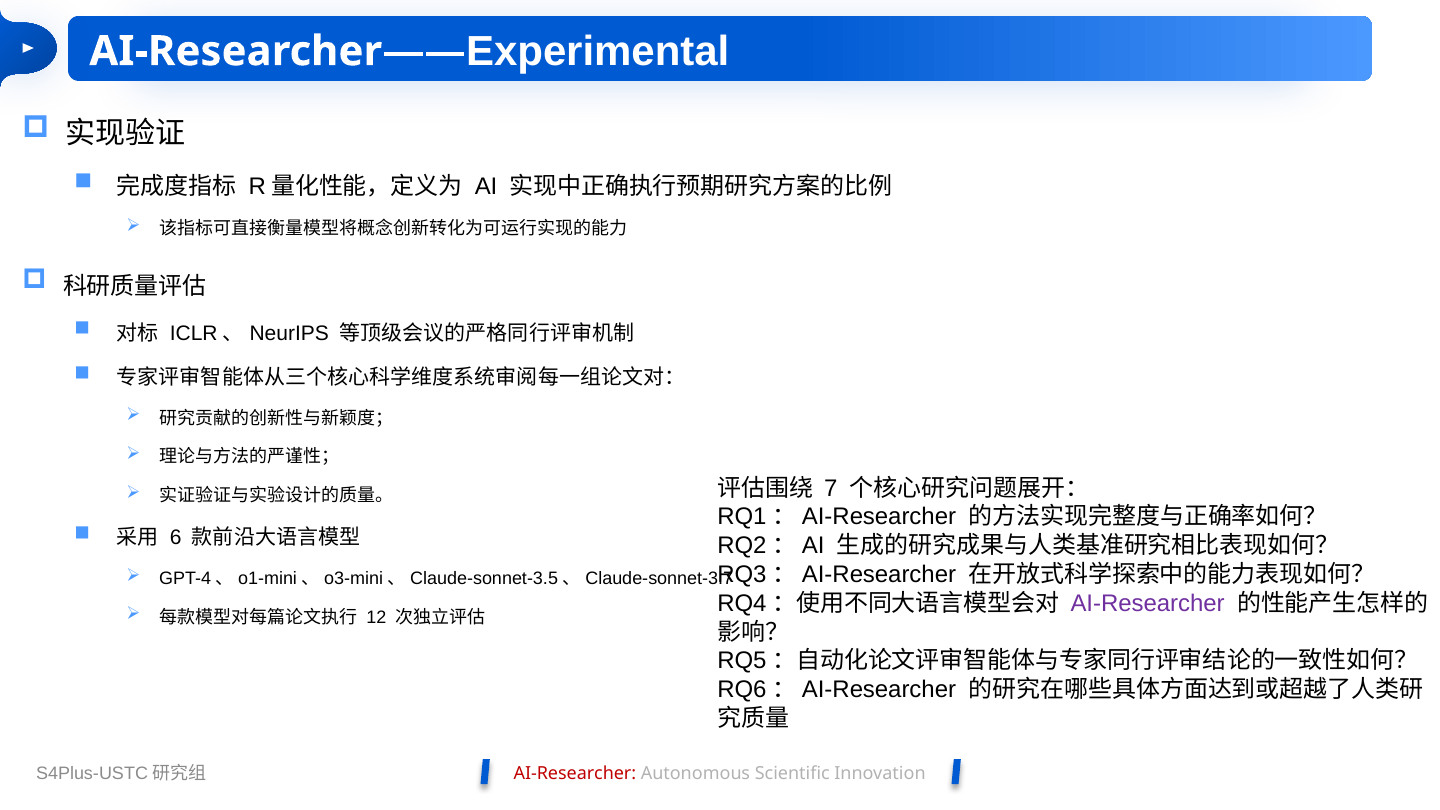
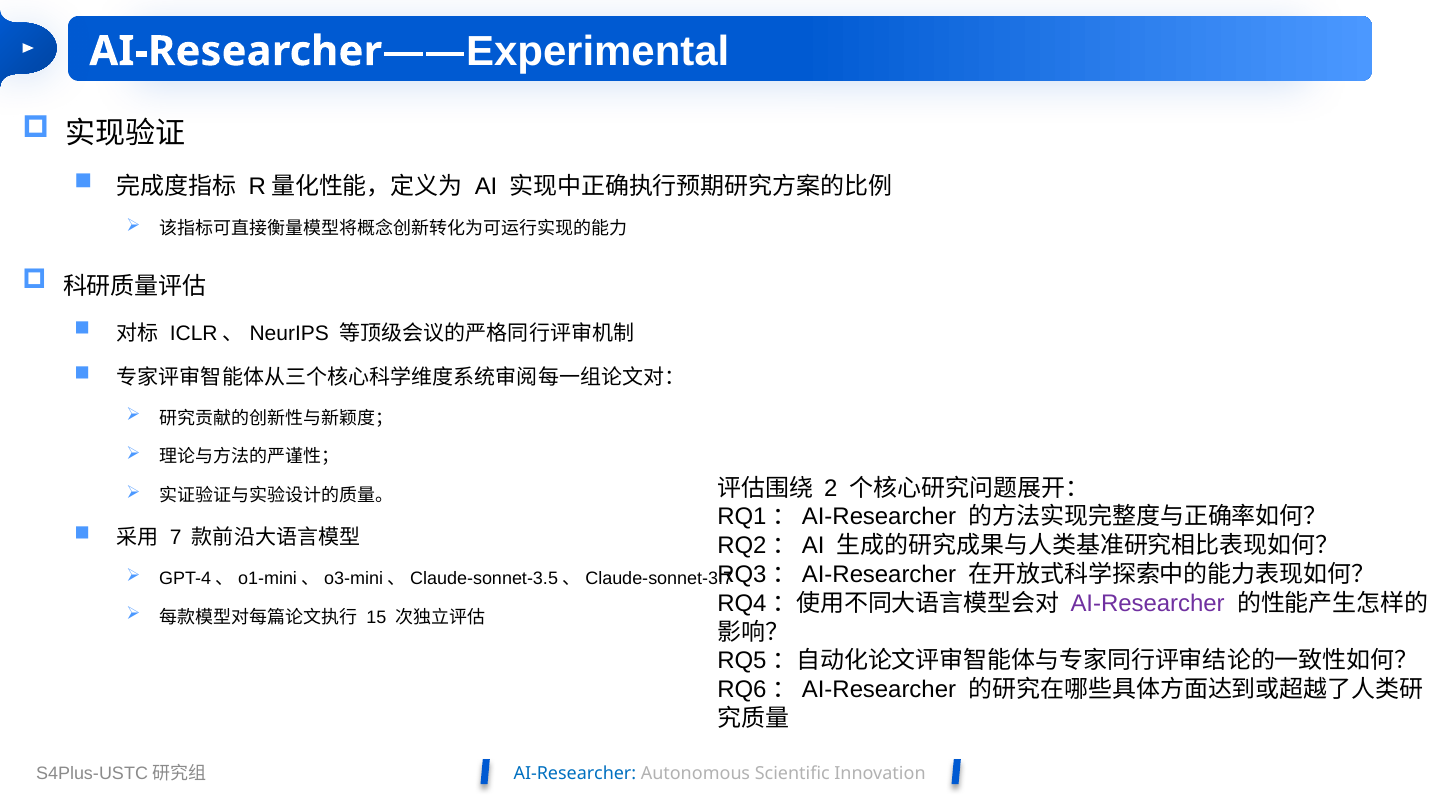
7: 7 -> 2
6: 6 -> 7
12: 12 -> 15
AI-Researcher at (575, 774) colour: red -> blue
